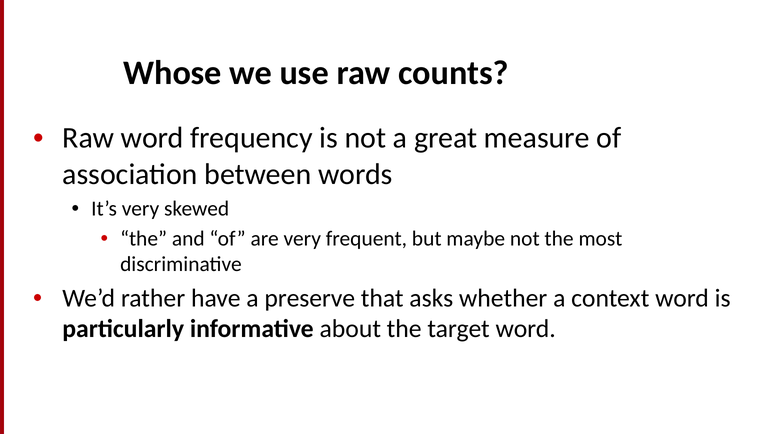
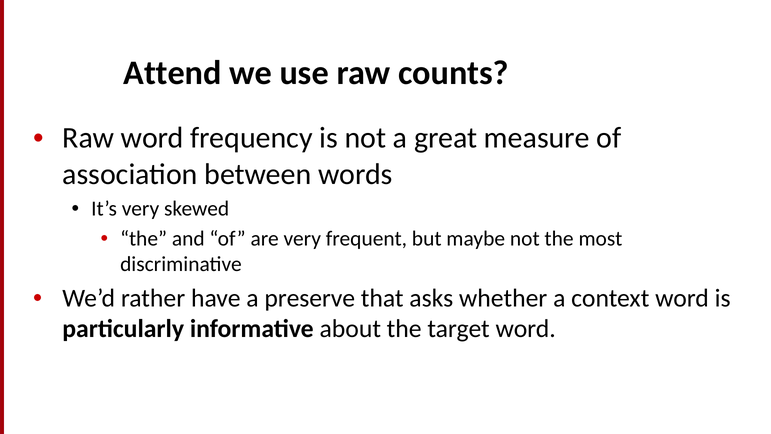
Whose: Whose -> Attend
